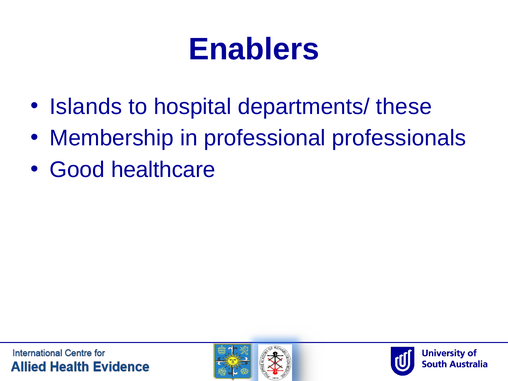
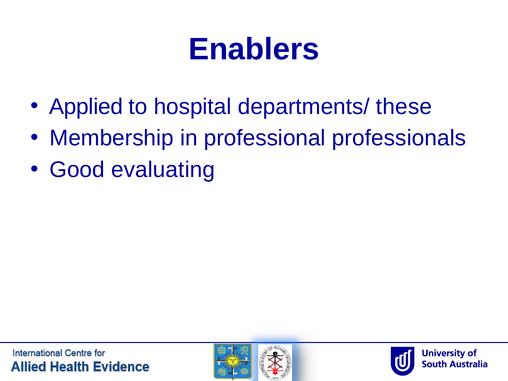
Islands: Islands -> Applied
healthcare: healthcare -> evaluating
